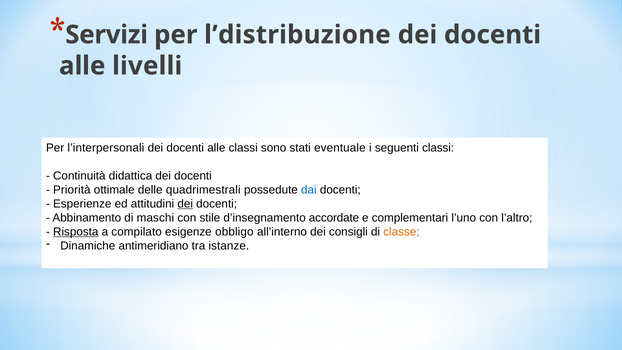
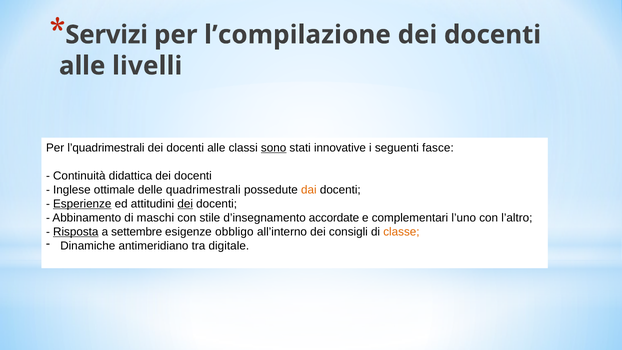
l’distribuzione: l’distribuzione -> l’compilazione
l’interpersonali: l’interpersonali -> l’quadrimestrali
sono underline: none -> present
eventuale: eventuale -> innovative
seguenti classi: classi -> fasce
Priorità: Priorità -> Inglese
dai colour: blue -> orange
Esperienze underline: none -> present
compilato: compilato -> settembre
istanze: istanze -> digitale
